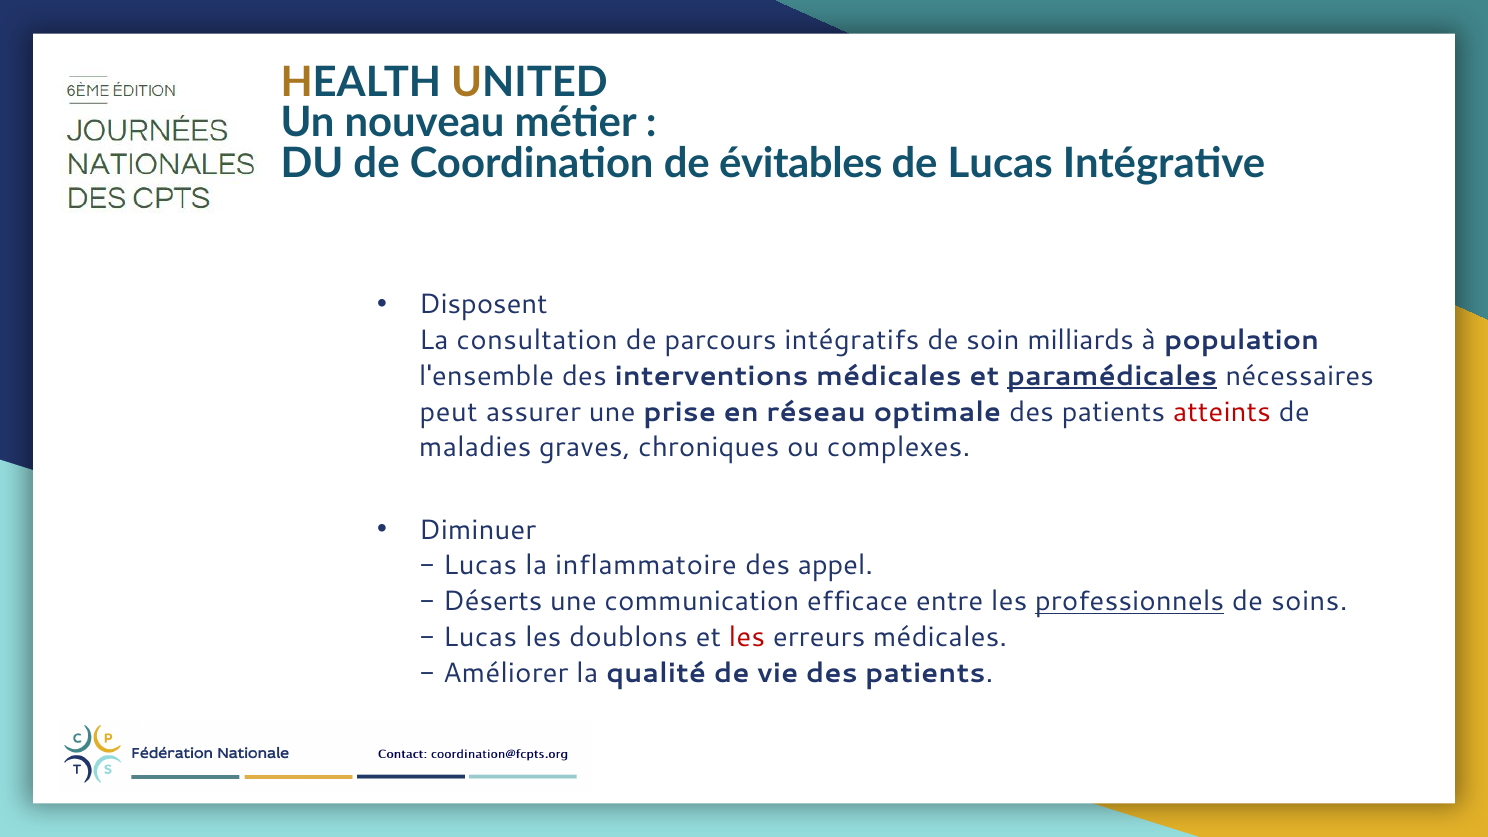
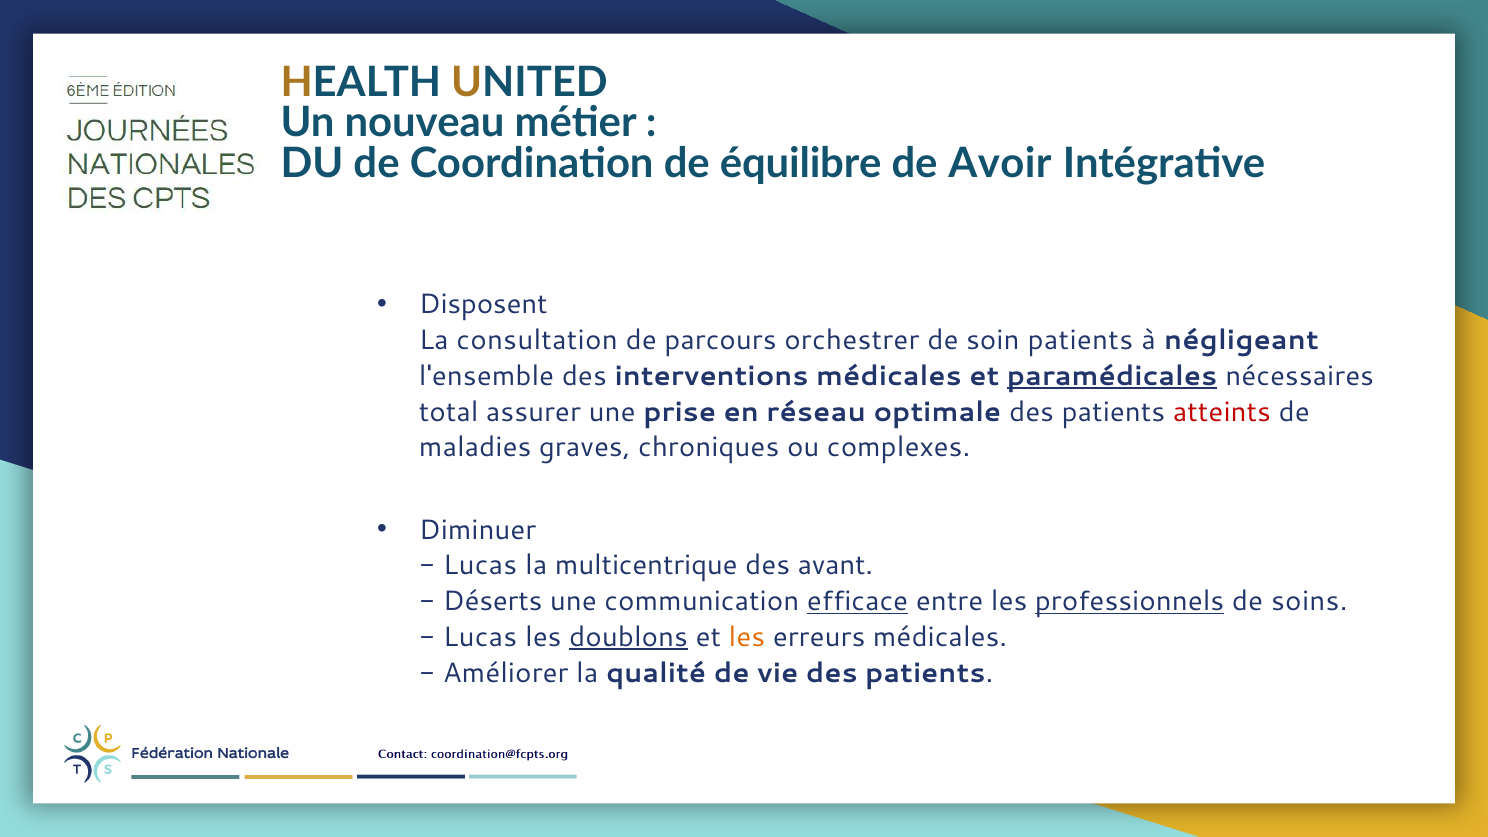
évitables: évitables -> équilibre
de Lucas: Lucas -> Avoir
intégratifs: intégratifs -> orchestrer
soin milliards: milliards -> patients
population: population -> négligeant
peut: peut -> total
inflammatoire: inflammatoire -> multicentrique
appel: appel -> avant
efficace underline: none -> present
doublons underline: none -> present
les at (747, 637) colour: red -> orange
